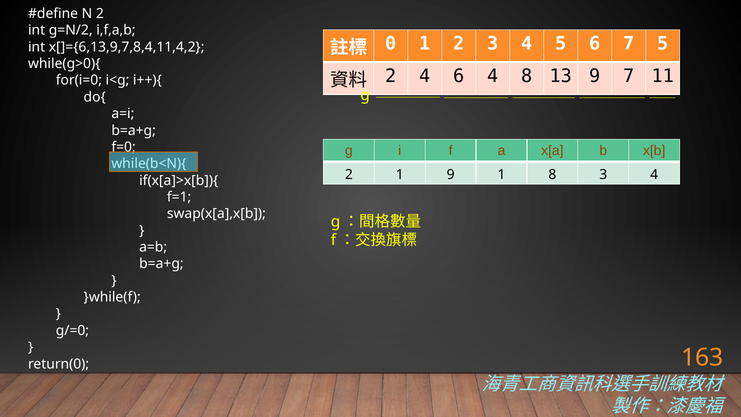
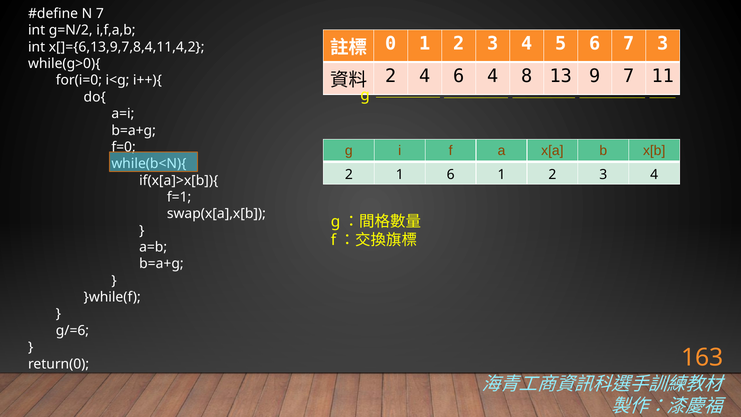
N 2: 2 -> 7
7 5: 5 -> 3
1 9: 9 -> 6
8 at (552, 175): 8 -> 2
g/=0: g/=0 -> g/=6
